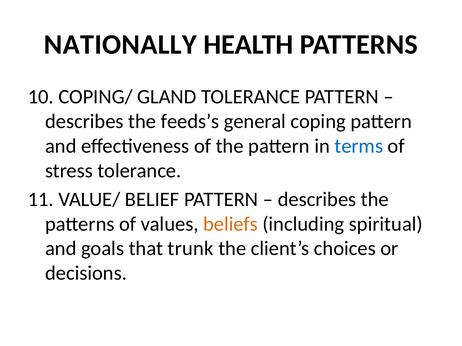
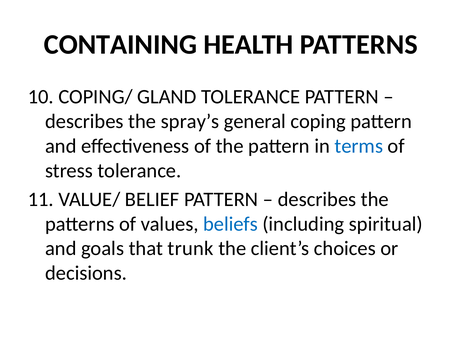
NATIONALLY: NATIONALLY -> CONTAINING
feeds’s: feeds’s -> spray’s
beliefs colour: orange -> blue
